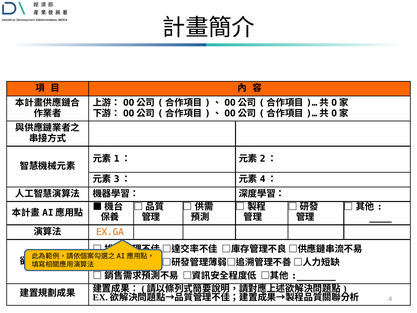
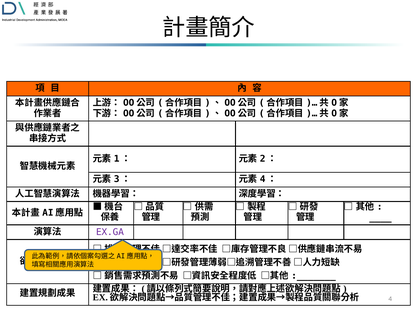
EX.GA colour: orange -> purple
